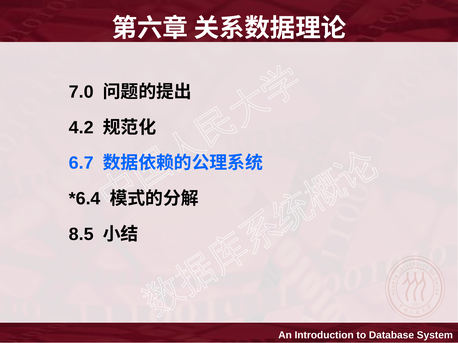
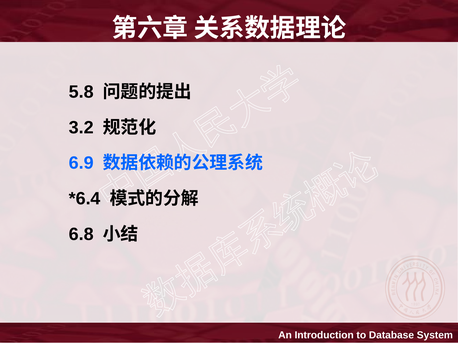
7.0: 7.0 -> 5.8
4.2: 4.2 -> 3.2
6.7: 6.7 -> 6.9
8.5: 8.5 -> 6.8
